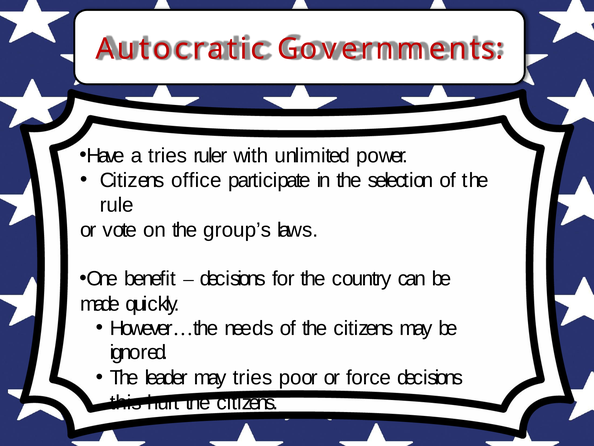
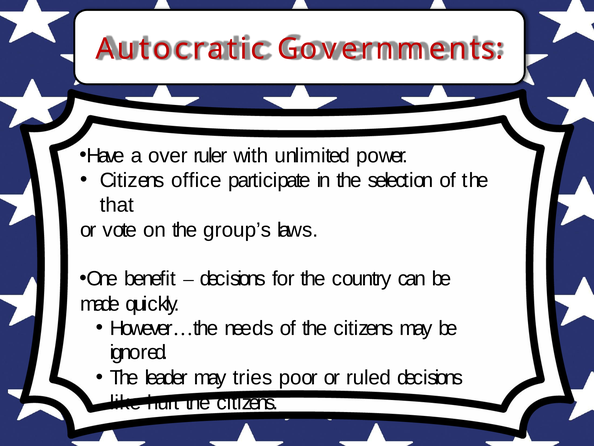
a tries: tries -> over
rule: rule -> that
force: force -> ruled
this: this -> like
